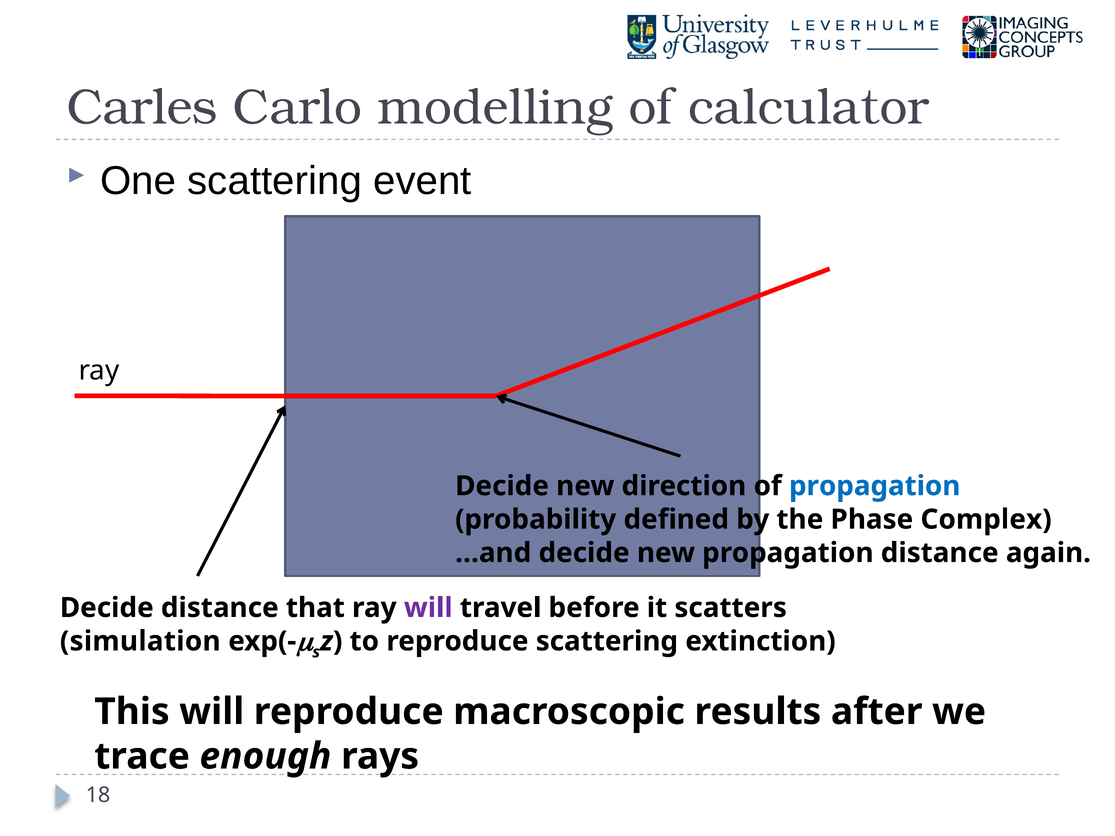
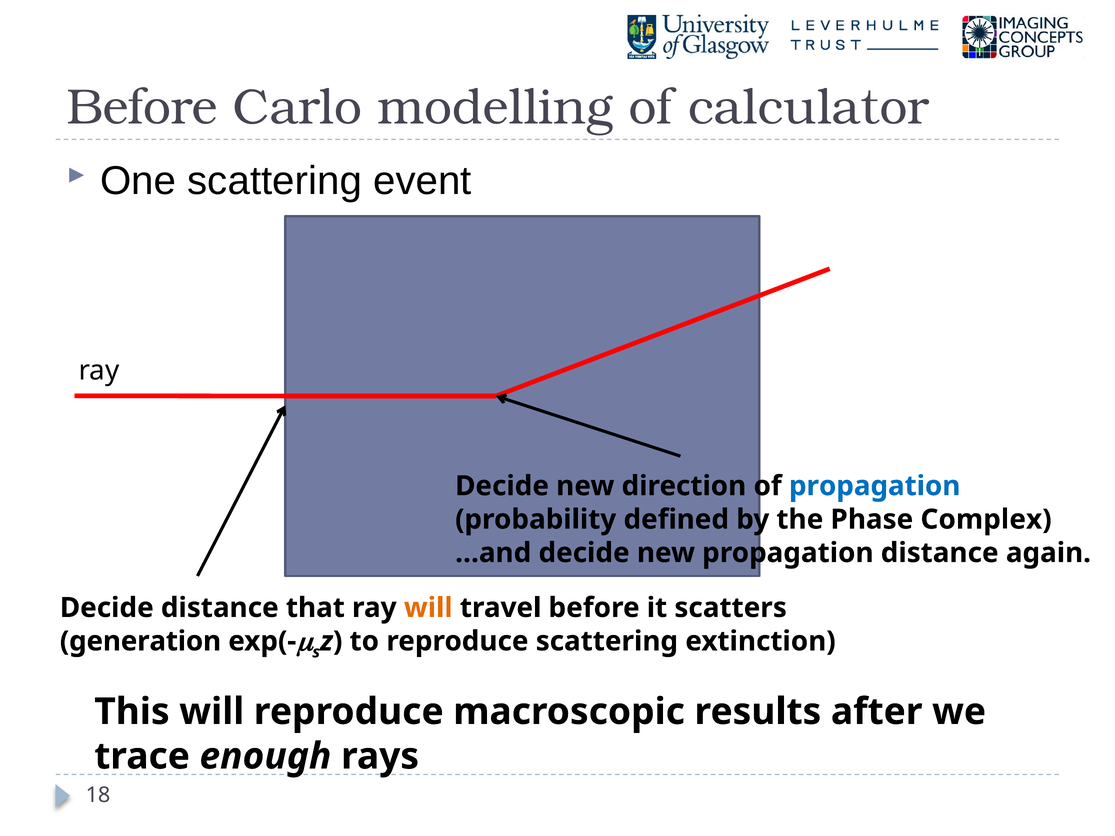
Carles at (142, 108): Carles -> Before
will at (428, 608) colour: purple -> orange
simulation: simulation -> generation
